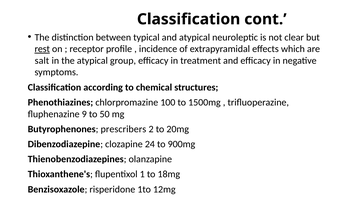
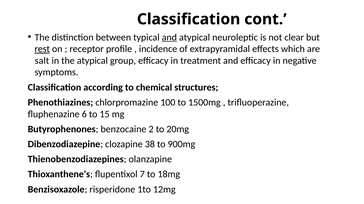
and at (169, 37) underline: none -> present
9: 9 -> 6
50: 50 -> 15
prescribers: prescribers -> benzocaine
24: 24 -> 38
1: 1 -> 7
